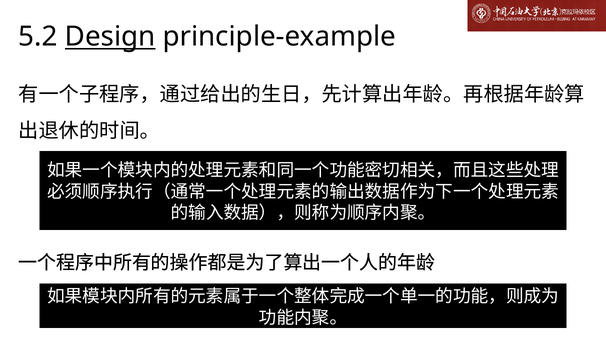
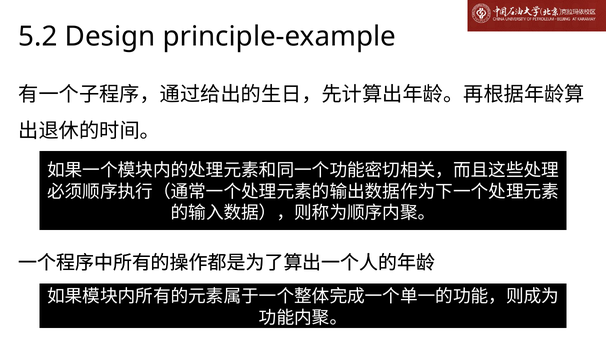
Design underline: present -> none
